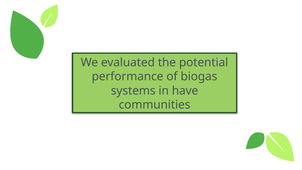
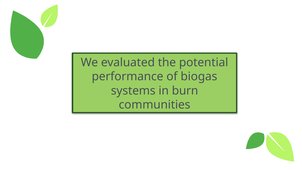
have: have -> burn
